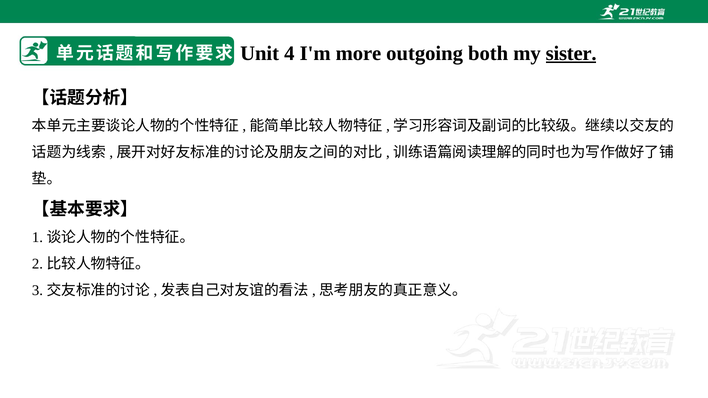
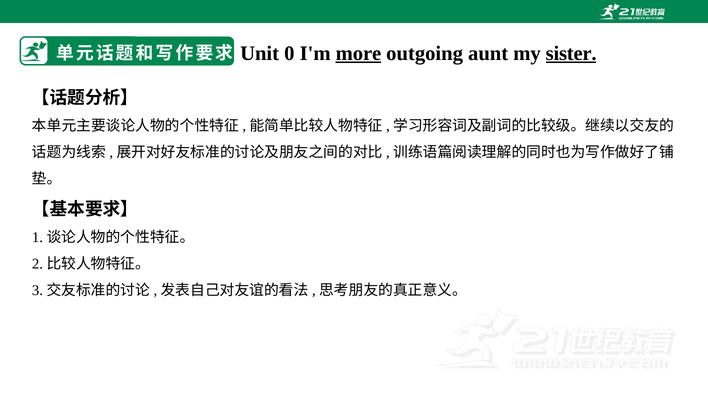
4: 4 -> 0
more underline: none -> present
both: both -> aunt
